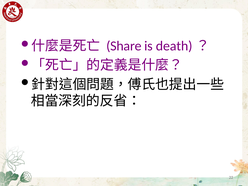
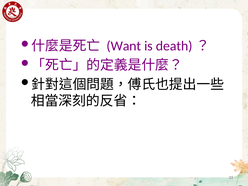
Share: Share -> Want
